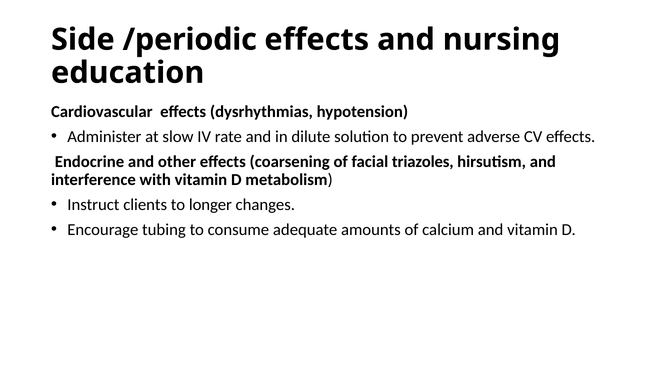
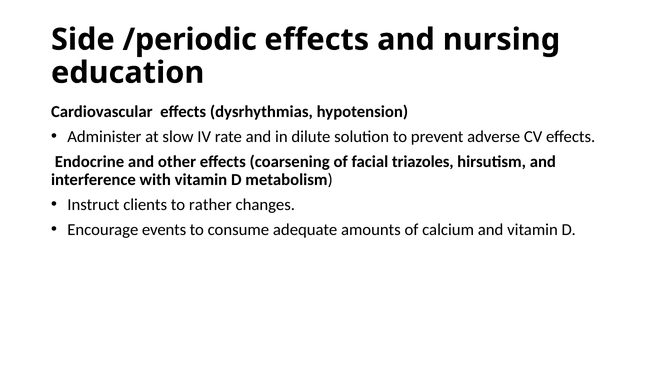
longer: longer -> rather
tubing: tubing -> events
